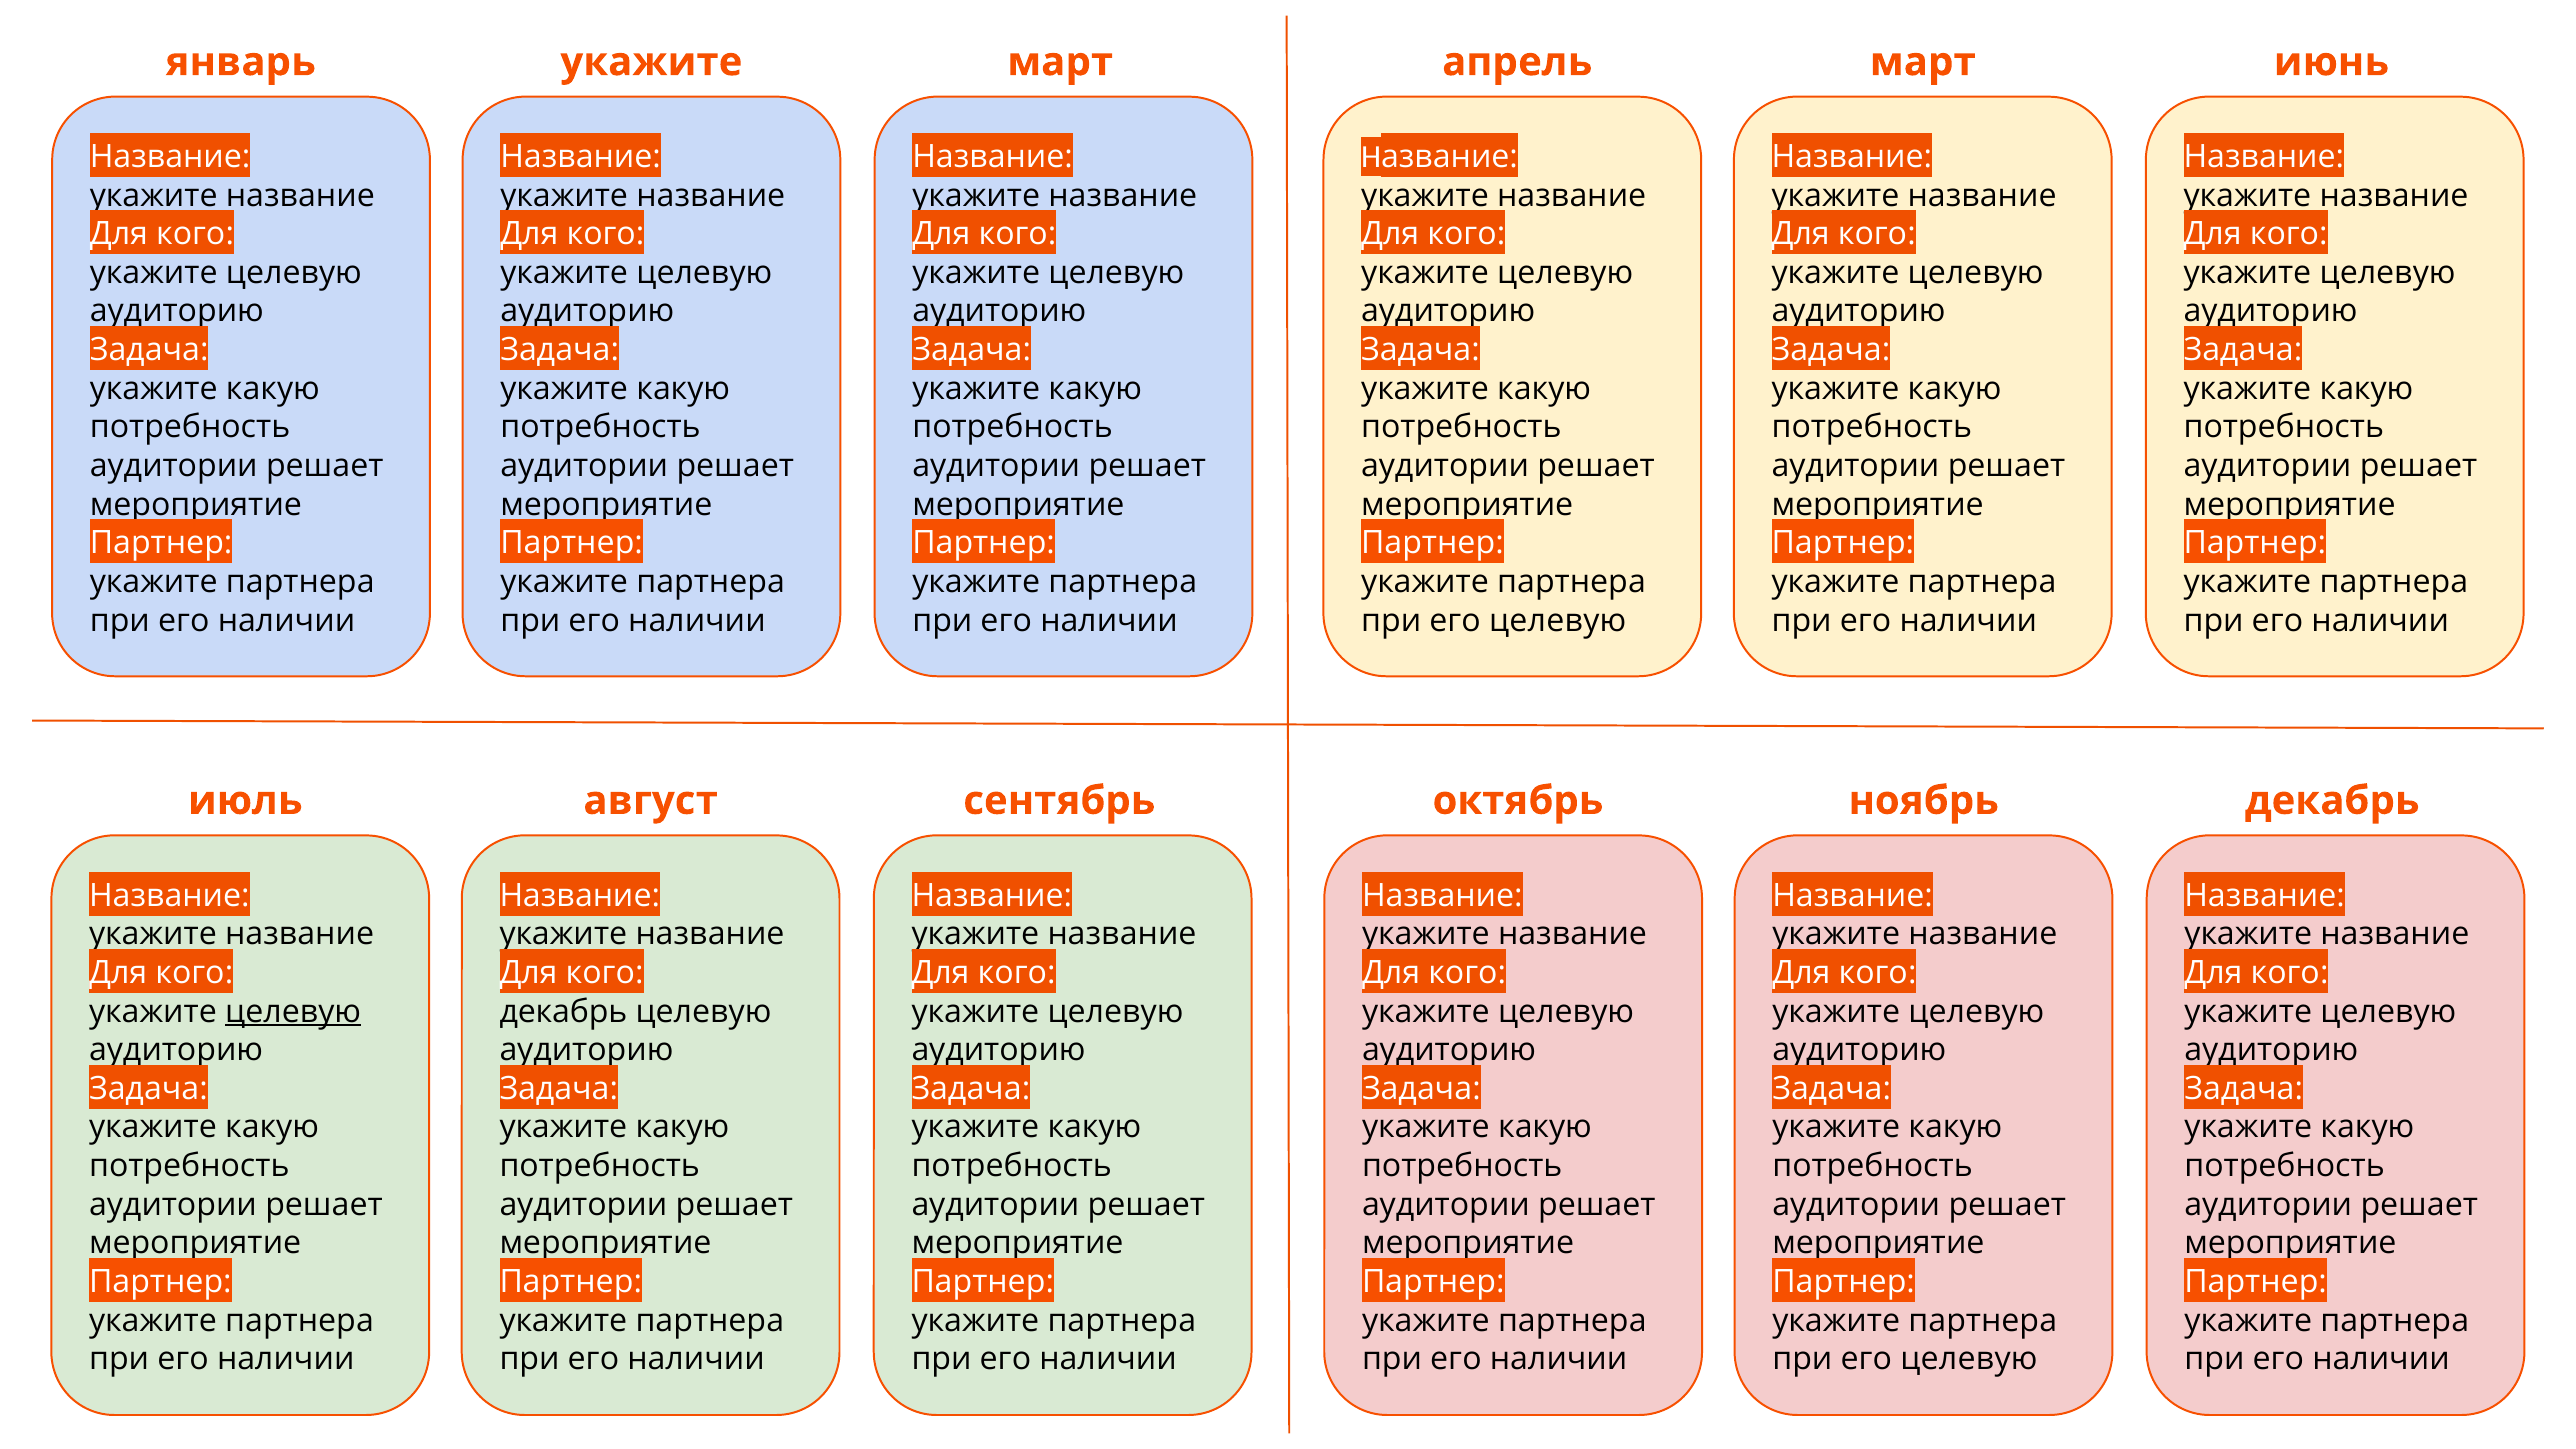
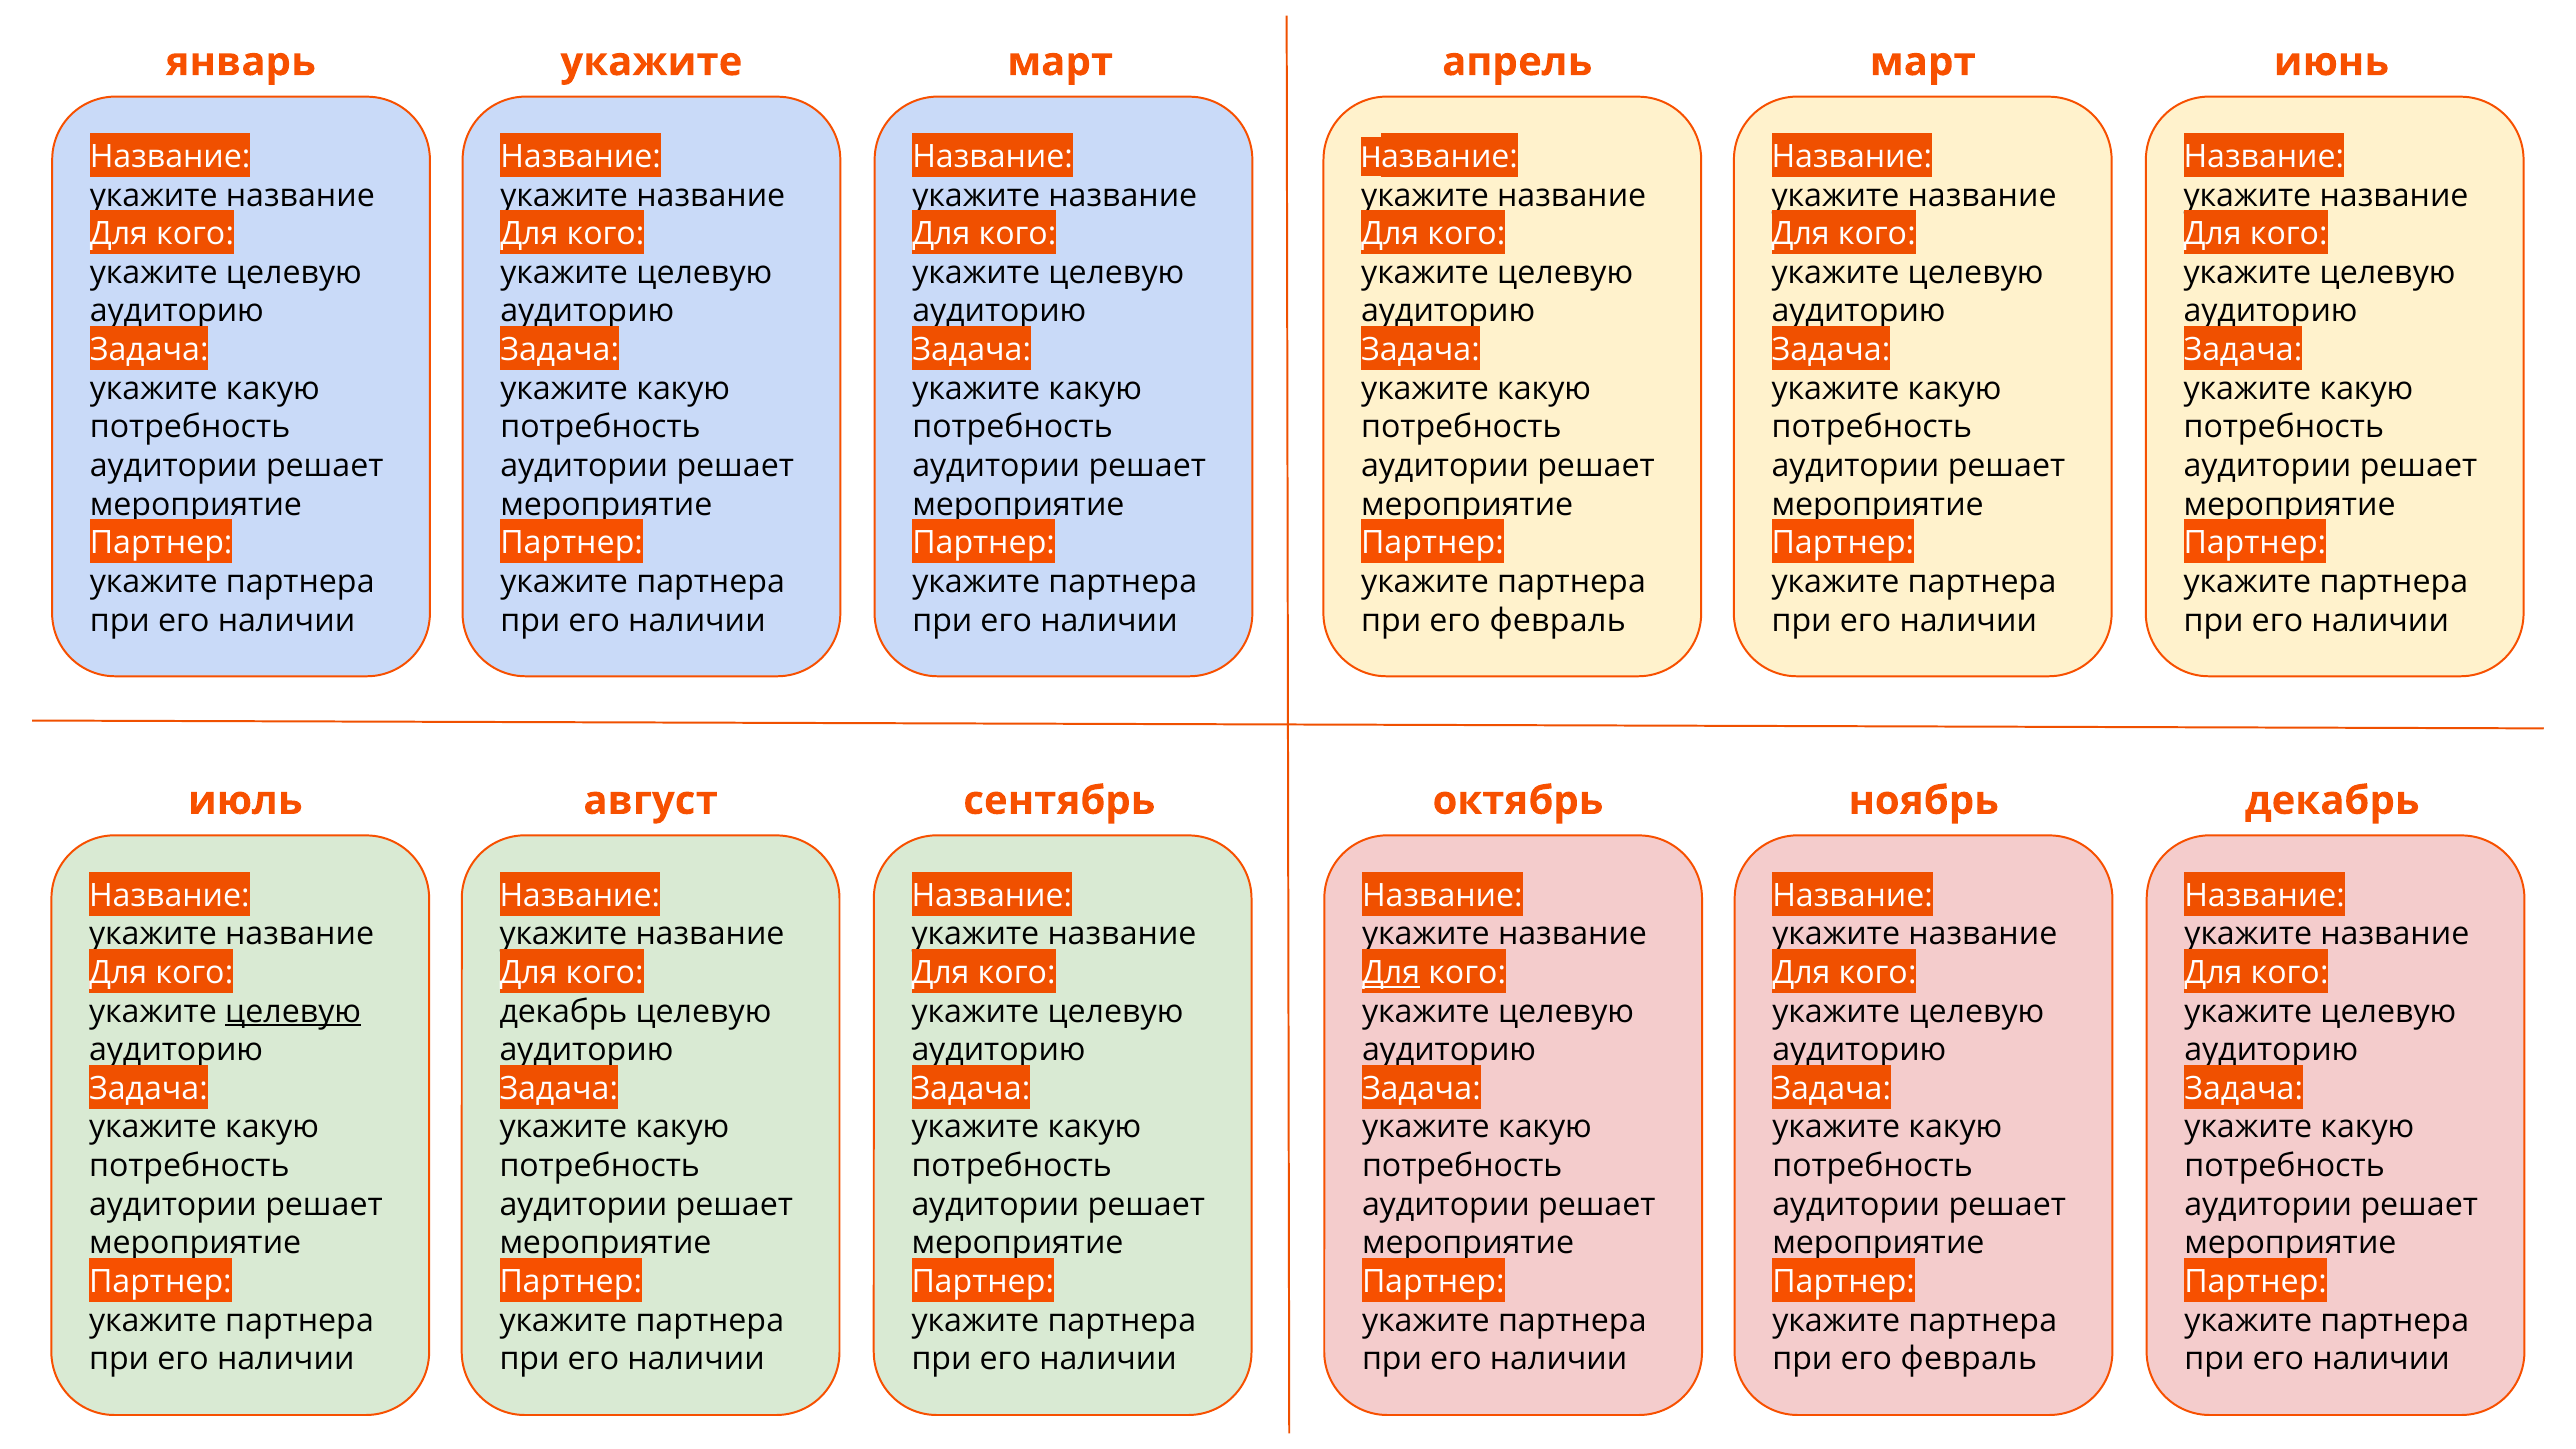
целевую at (1558, 620): целевую -> февраль
Для at (1391, 973) underline: none -> present
целевую at (1969, 1359): целевую -> февраль
